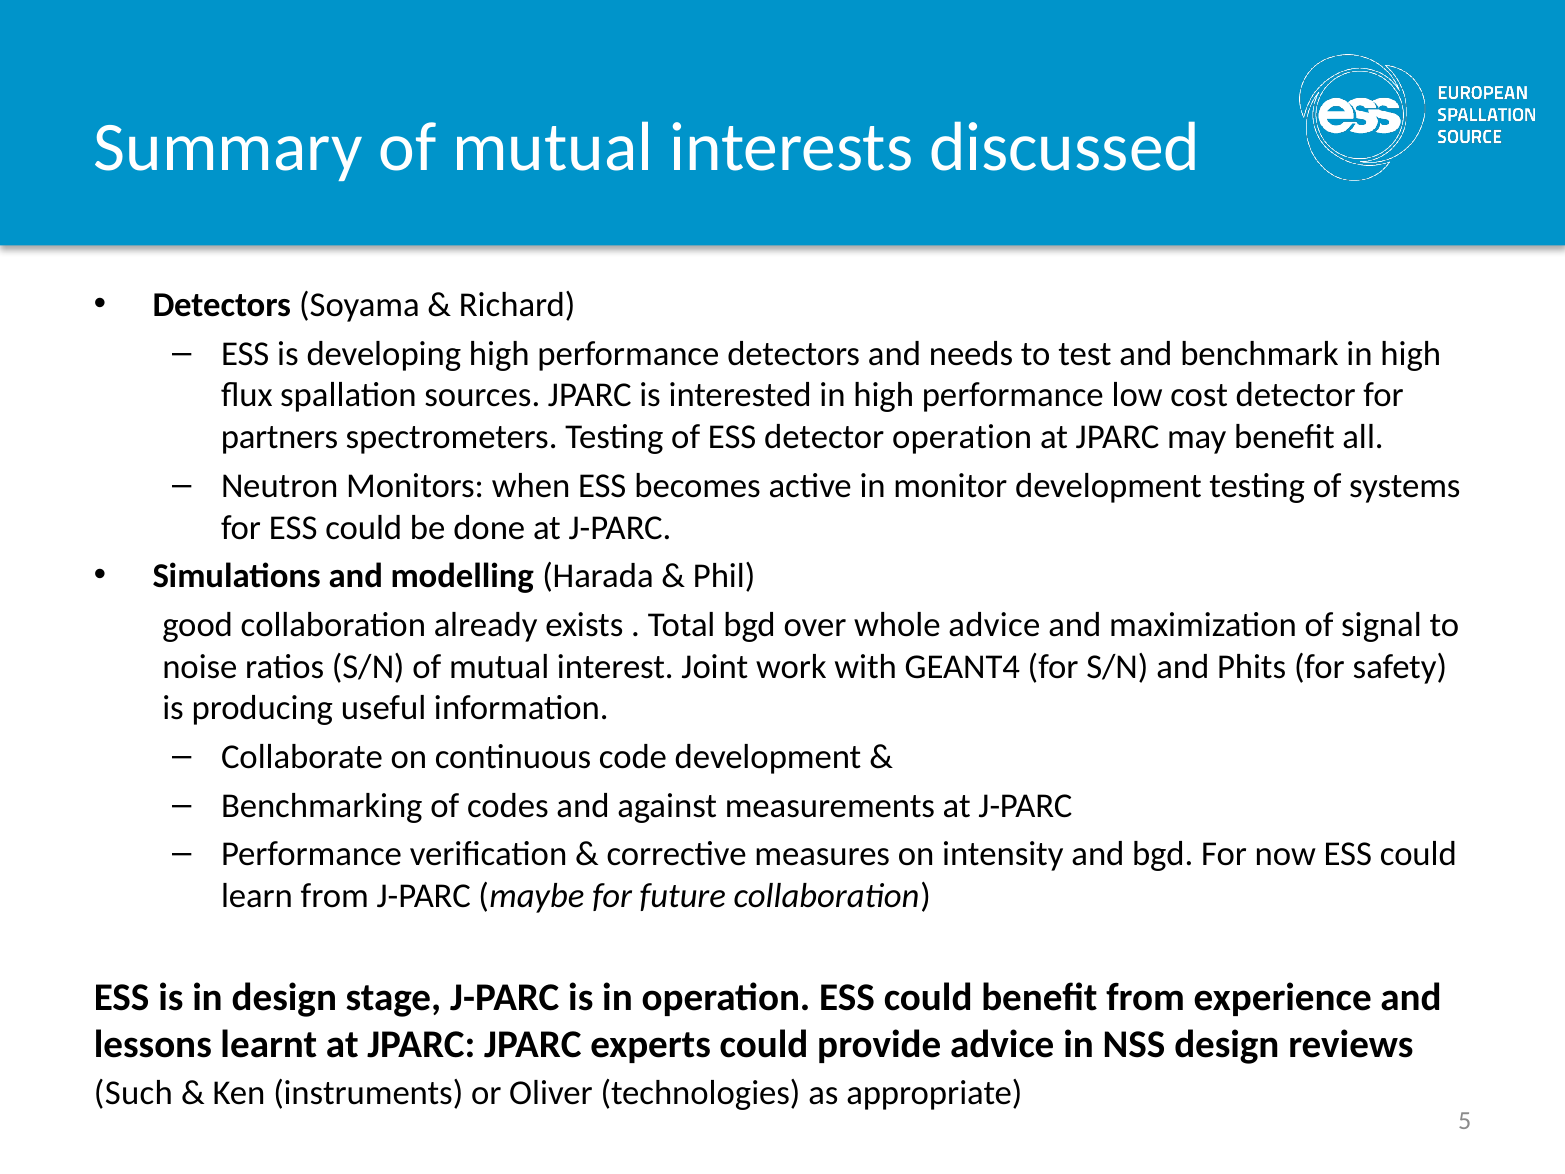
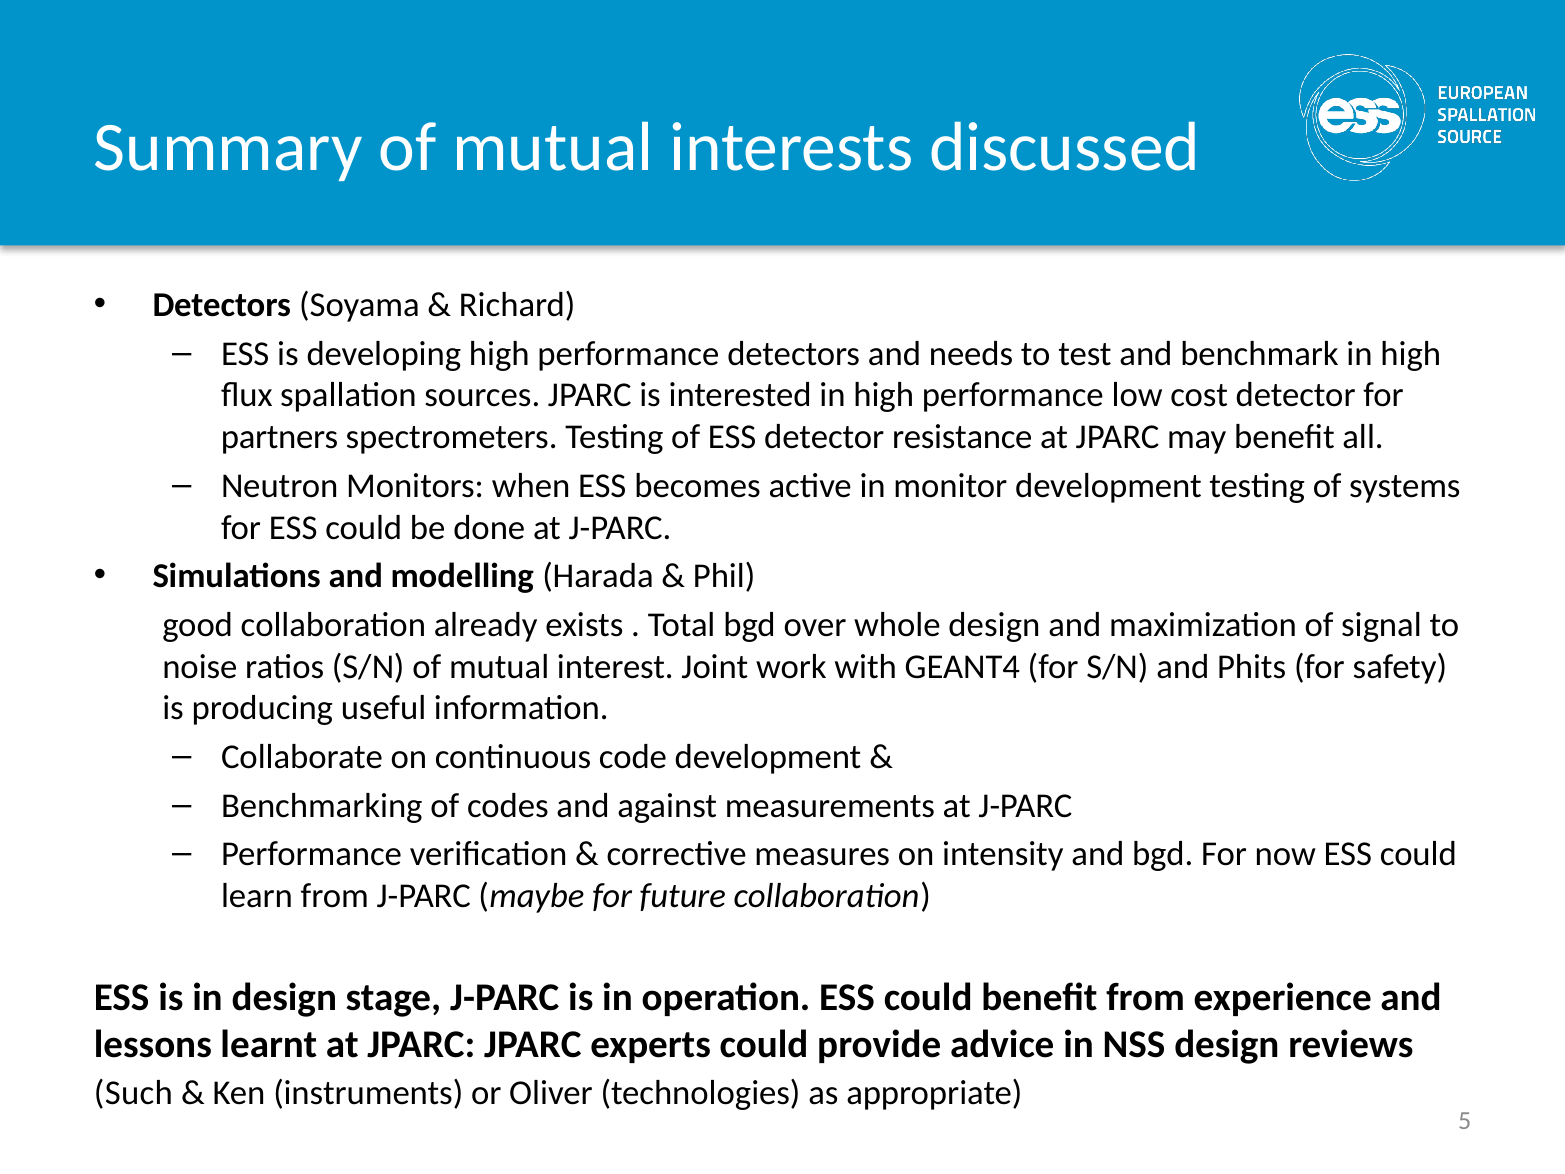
detector operation: operation -> resistance
whole advice: advice -> design
